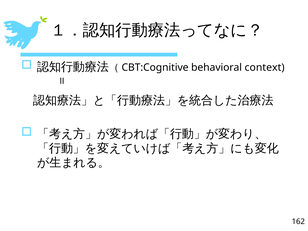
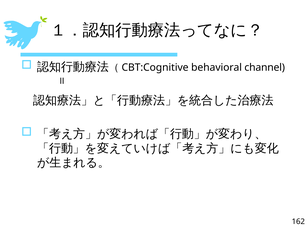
context: context -> channel
